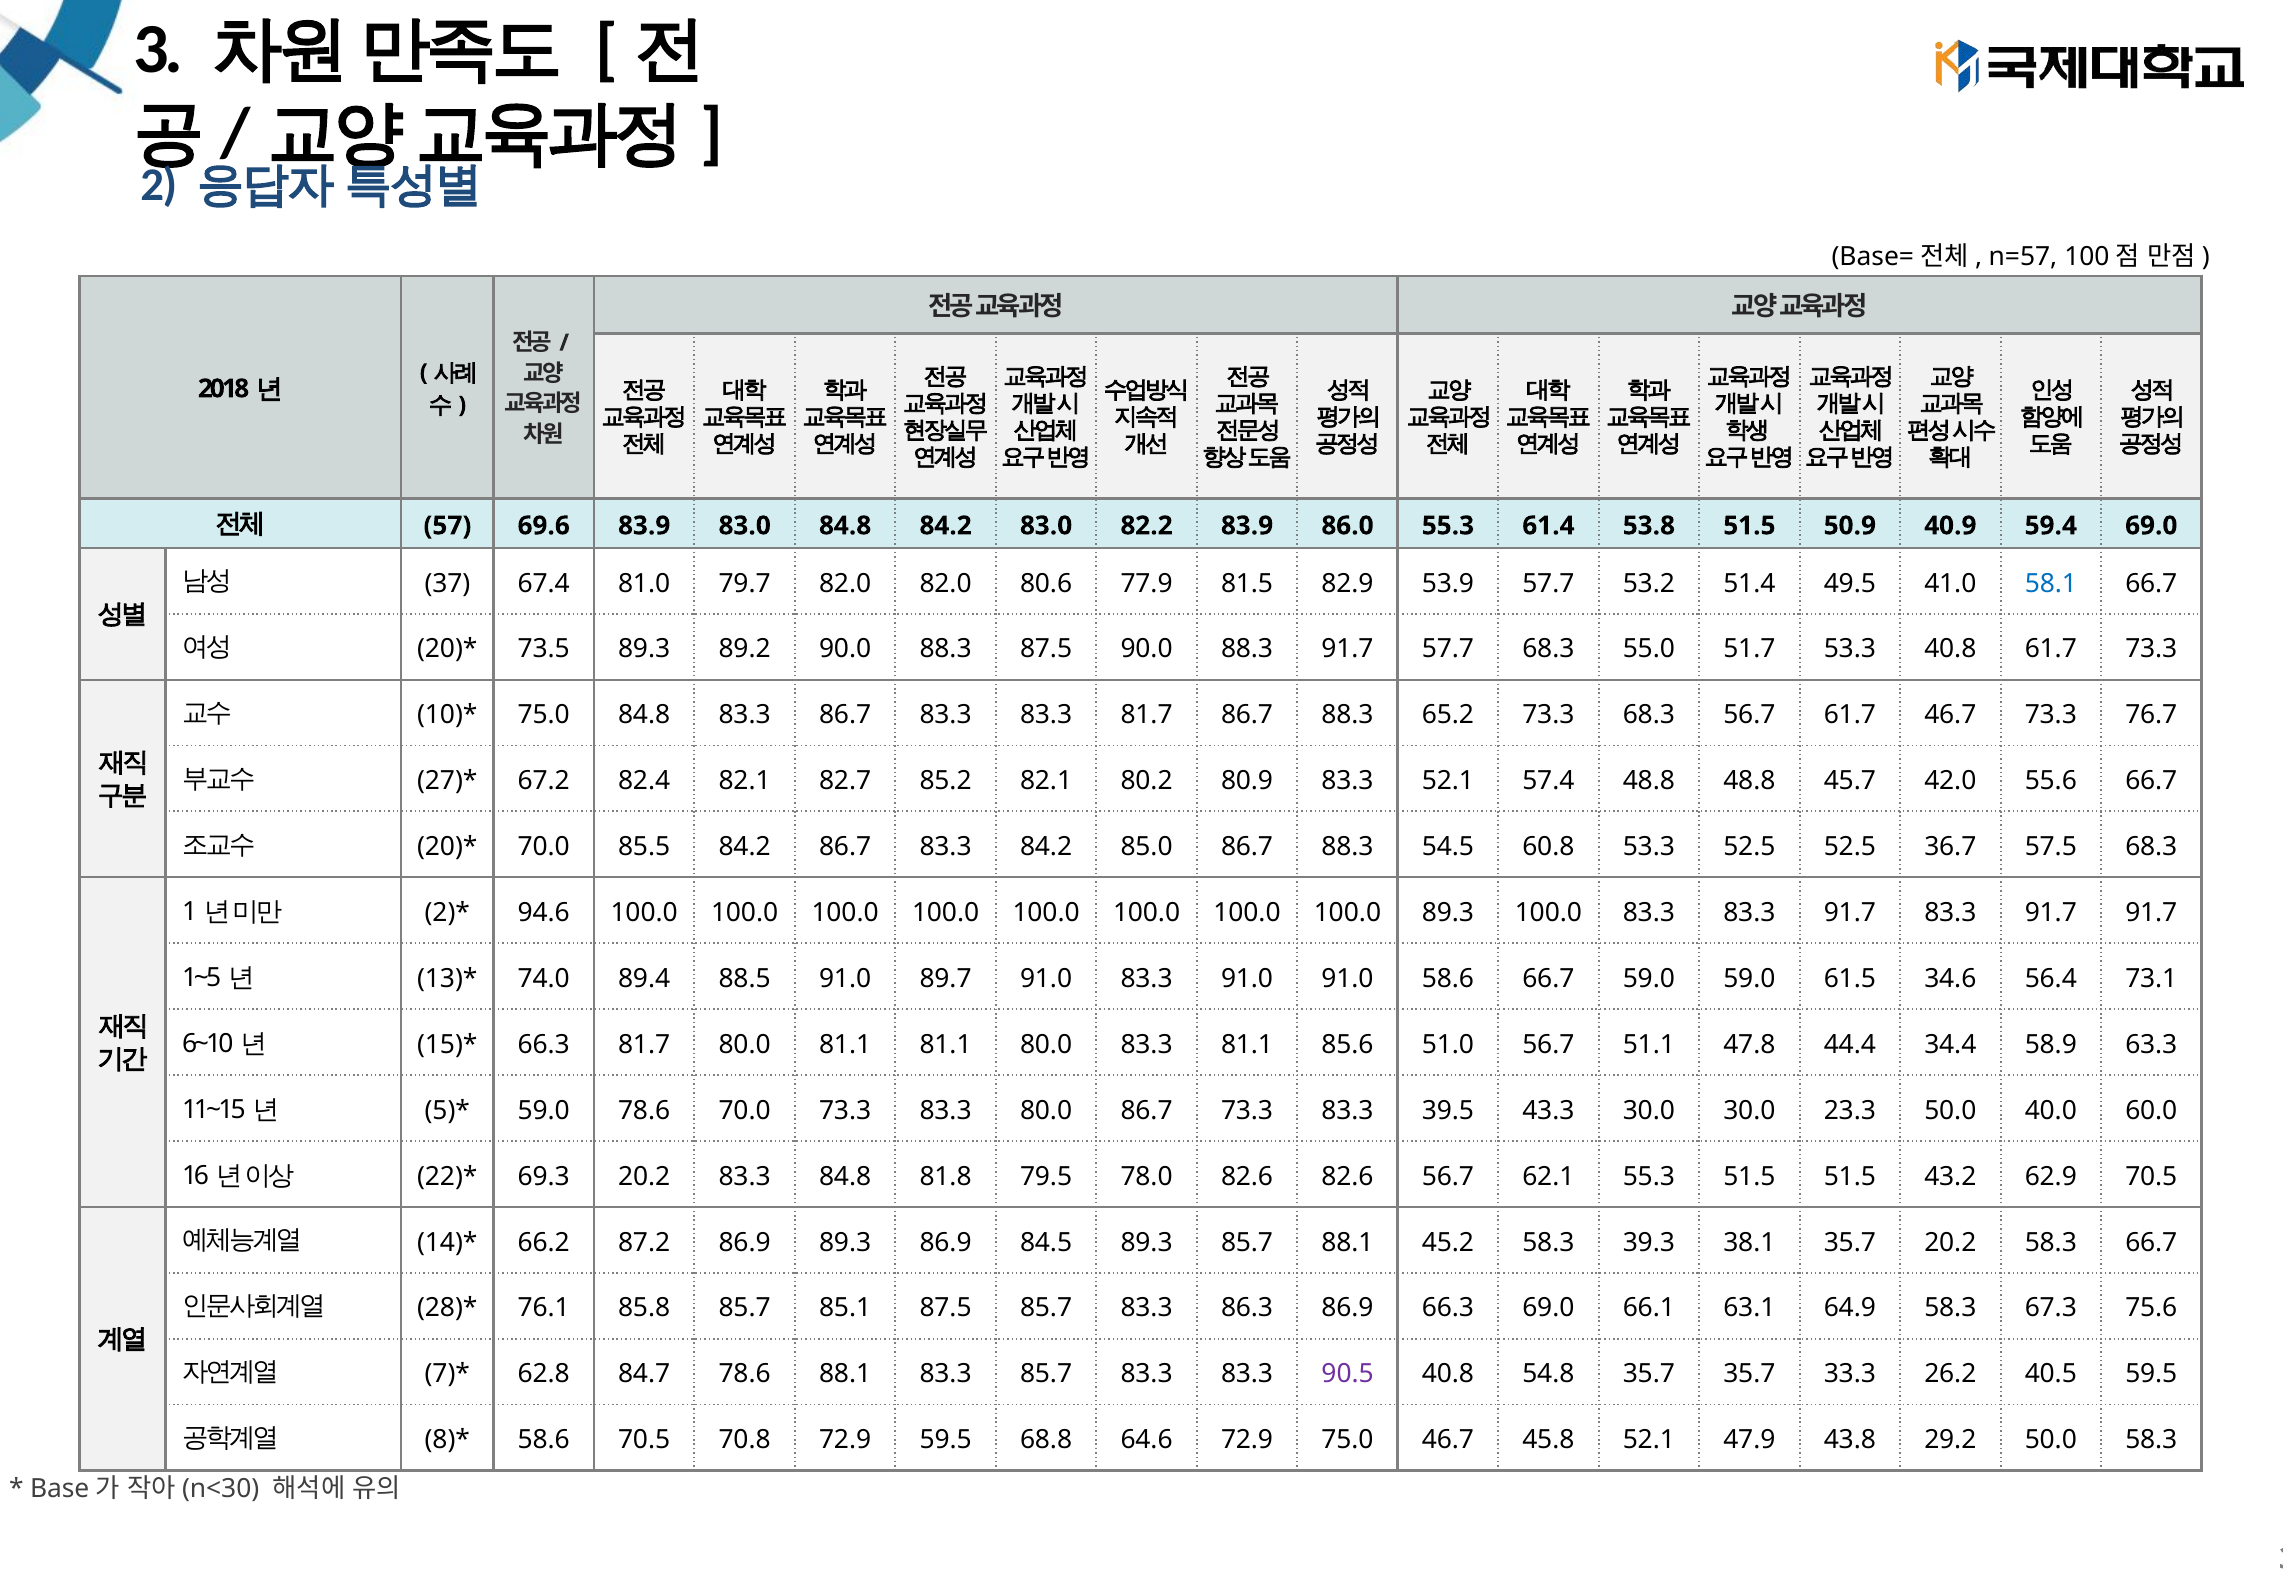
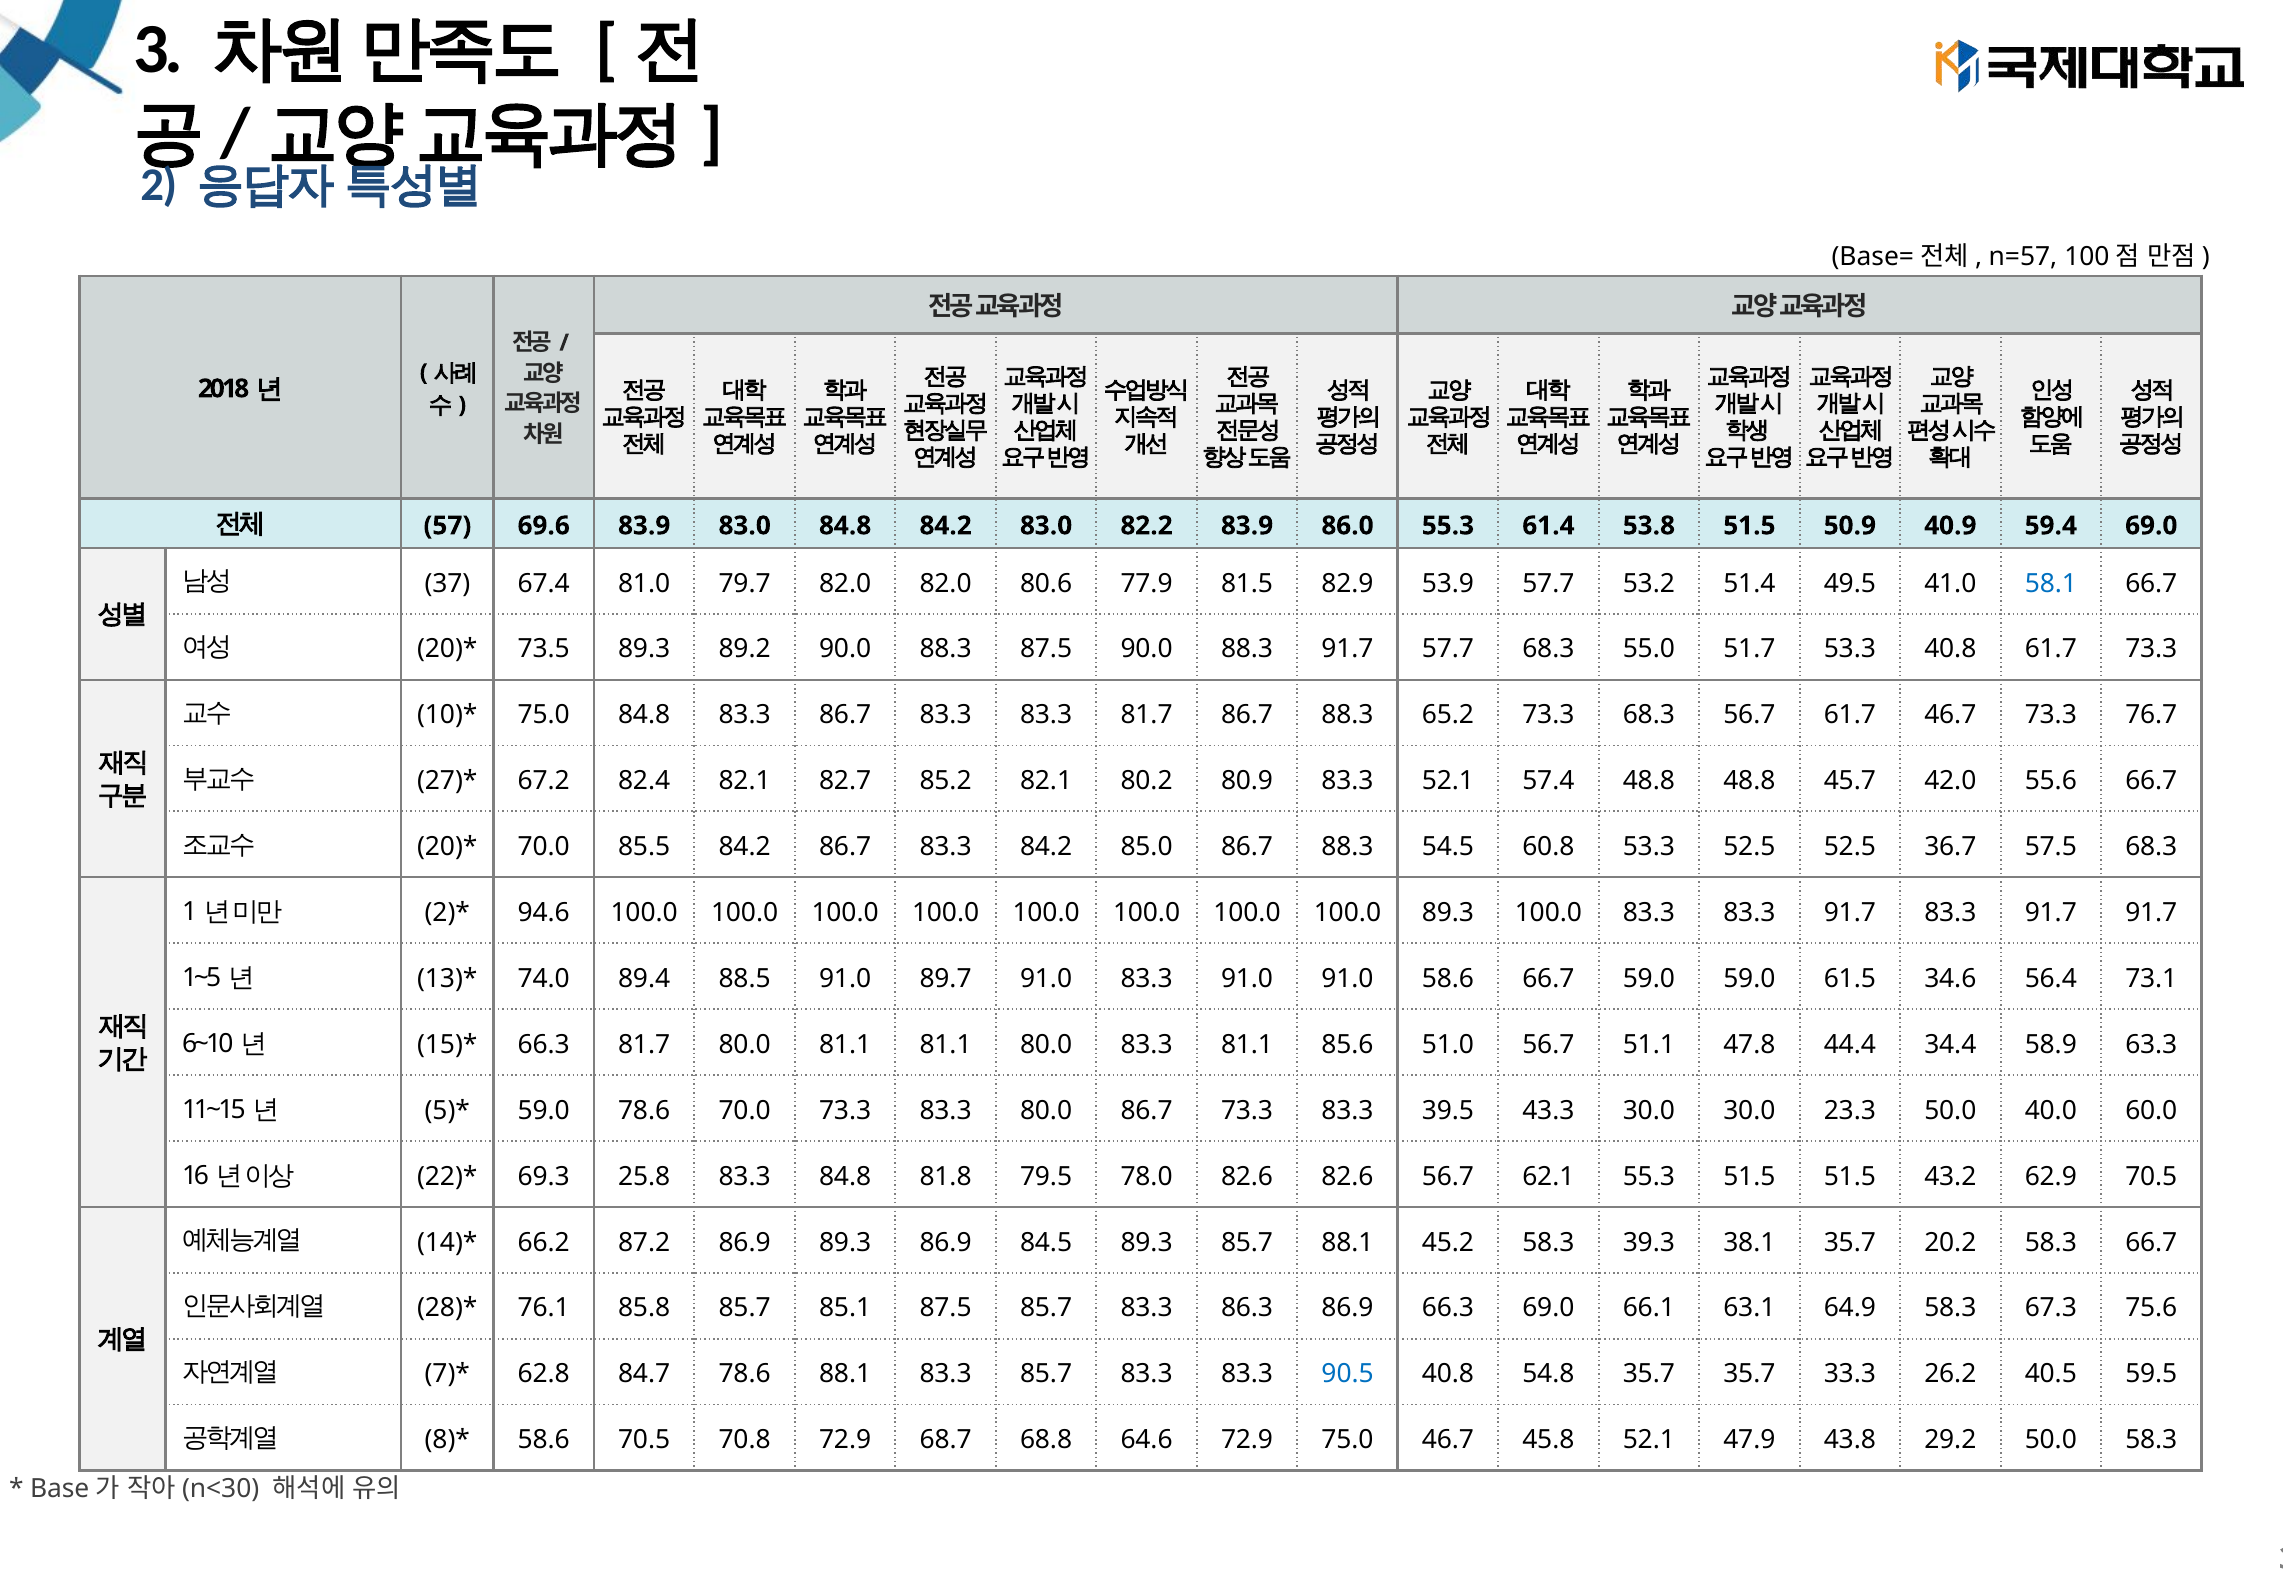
69.3 20.2: 20.2 -> 25.8
90.5 colour: purple -> blue
72.9 59.5: 59.5 -> 68.7
